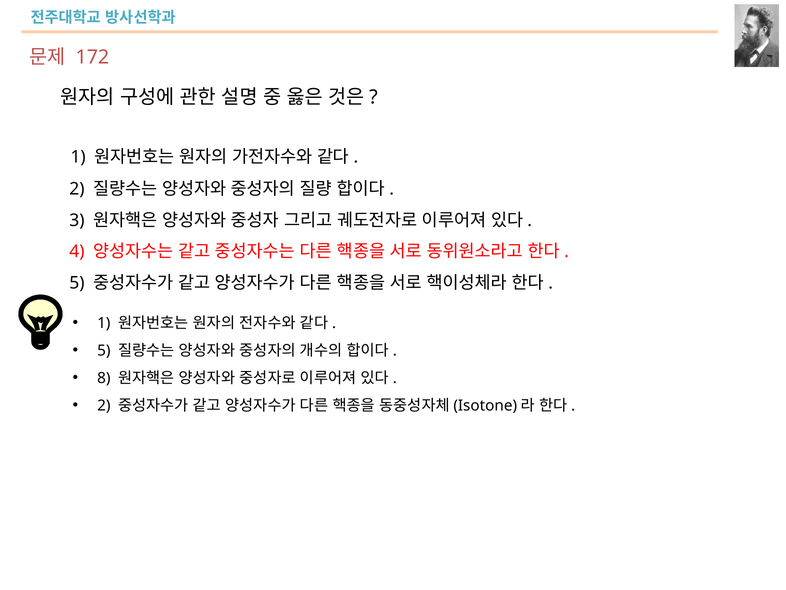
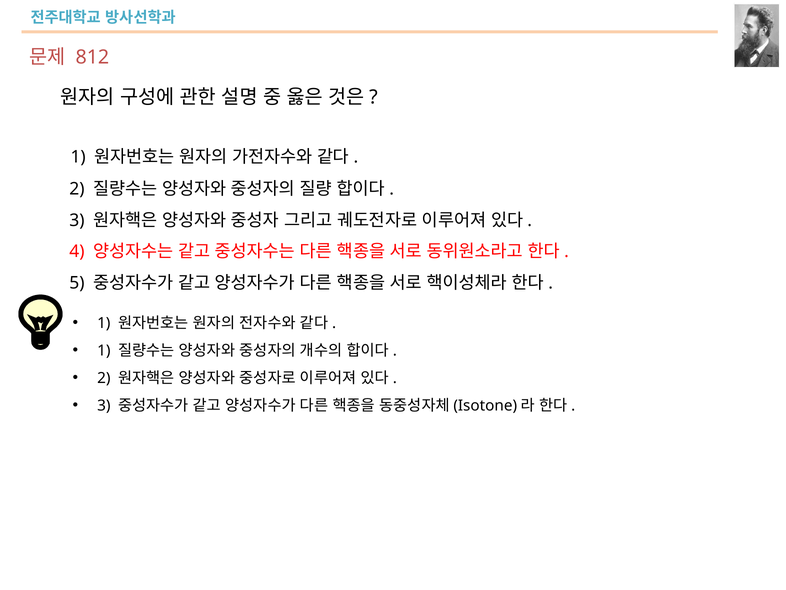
172: 172 -> 812
5 at (104, 350): 5 -> 1
8 at (104, 378): 8 -> 2
2 at (104, 405): 2 -> 3
